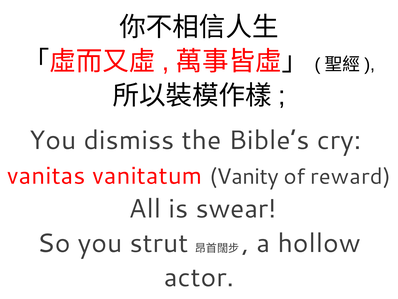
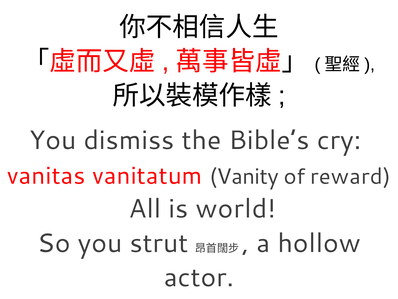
swear: swear -> world
